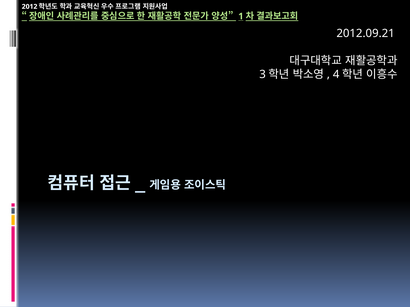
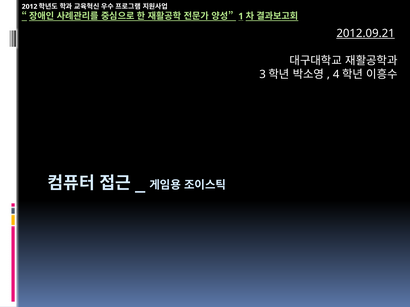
2012.09.21 underline: none -> present
